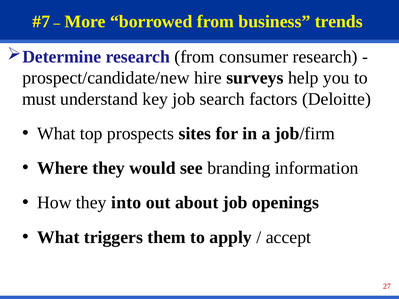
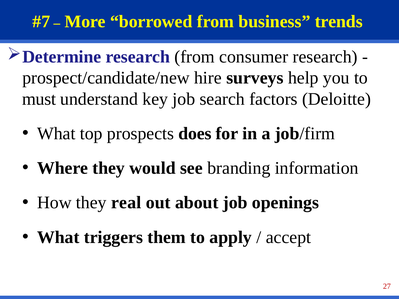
sites: sites -> does
into: into -> real
